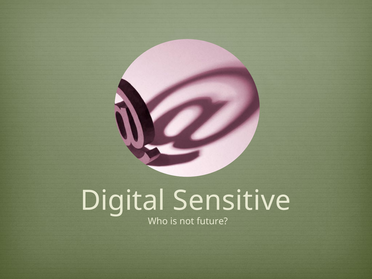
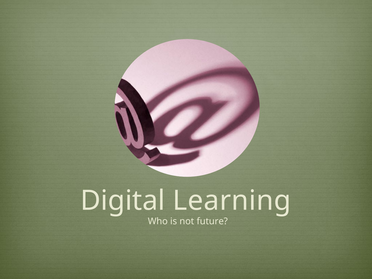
Sensitive: Sensitive -> Learning
